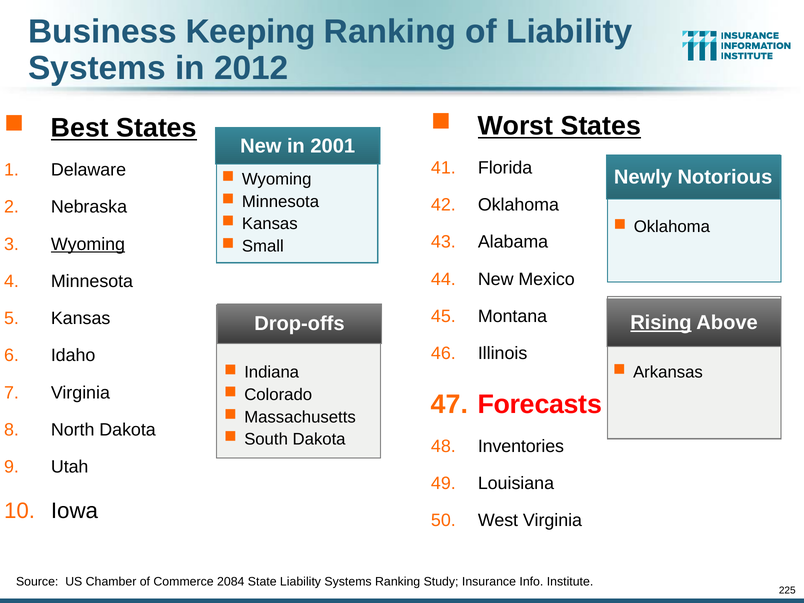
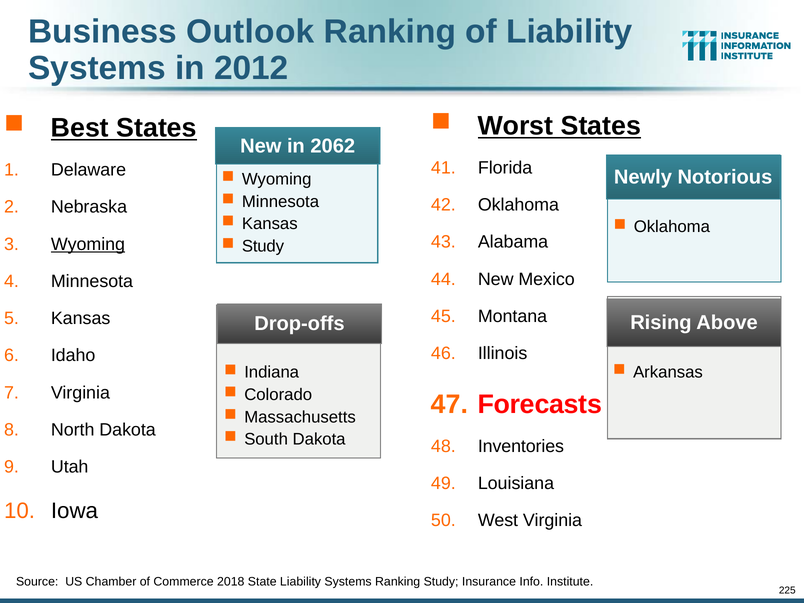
Keeping: Keeping -> Outlook
2001: 2001 -> 2062
Small at (263, 246): Small -> Study
Rising underline: present -> none
2084: 2084 -> 2018
